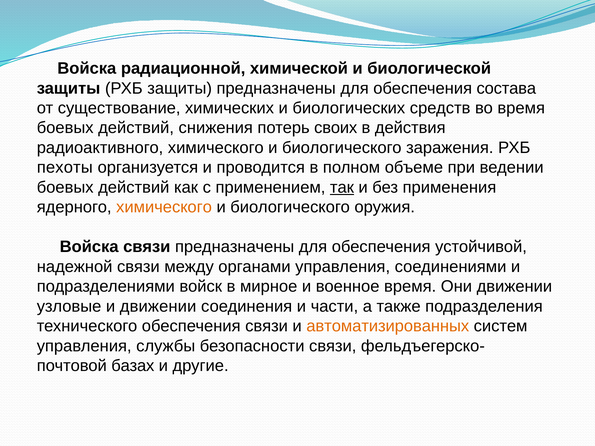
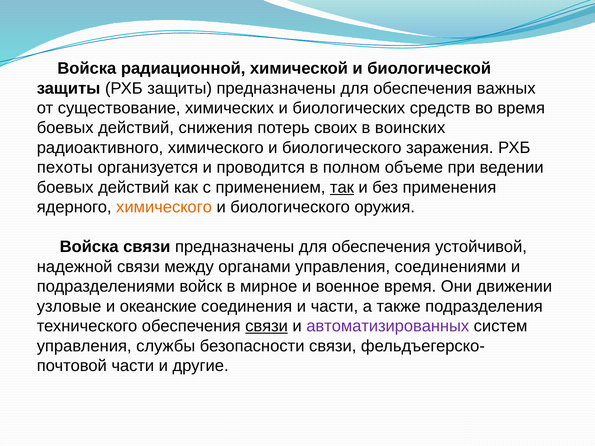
состава: состава -> важных
действия: действия -> воинских
и движении: движении -> океанские
связи at (267, 326) underline: none -> present
автоматизированных colour: orange -> purple
базах at (133, 366): базах -> части
